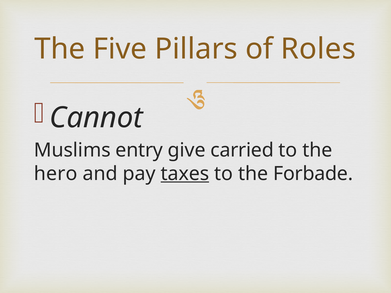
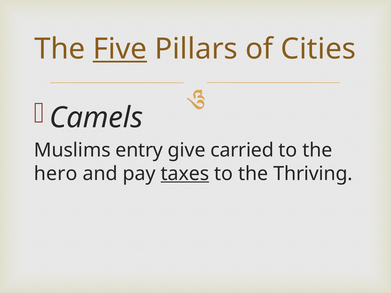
Five underline: none -> present
Roles: Roles -> Cities
Cannot: Cannot -> Camels
Forbade: Forbade -> Thriving
